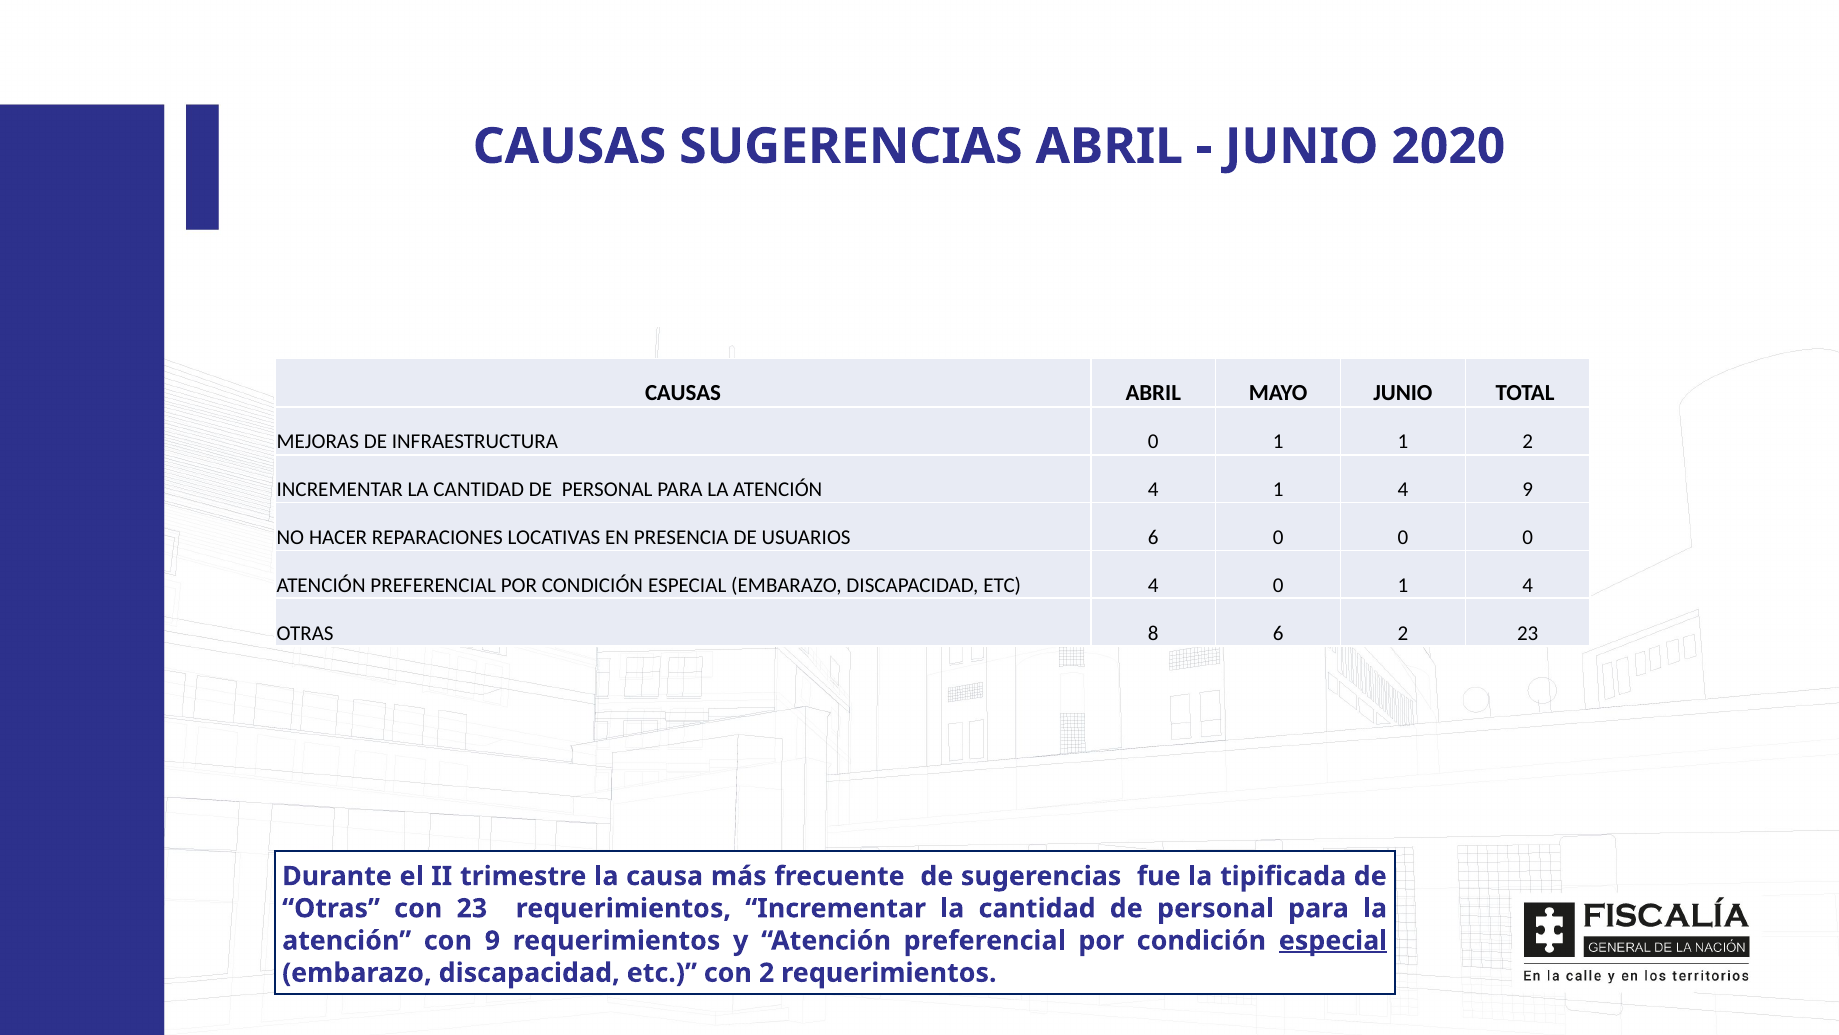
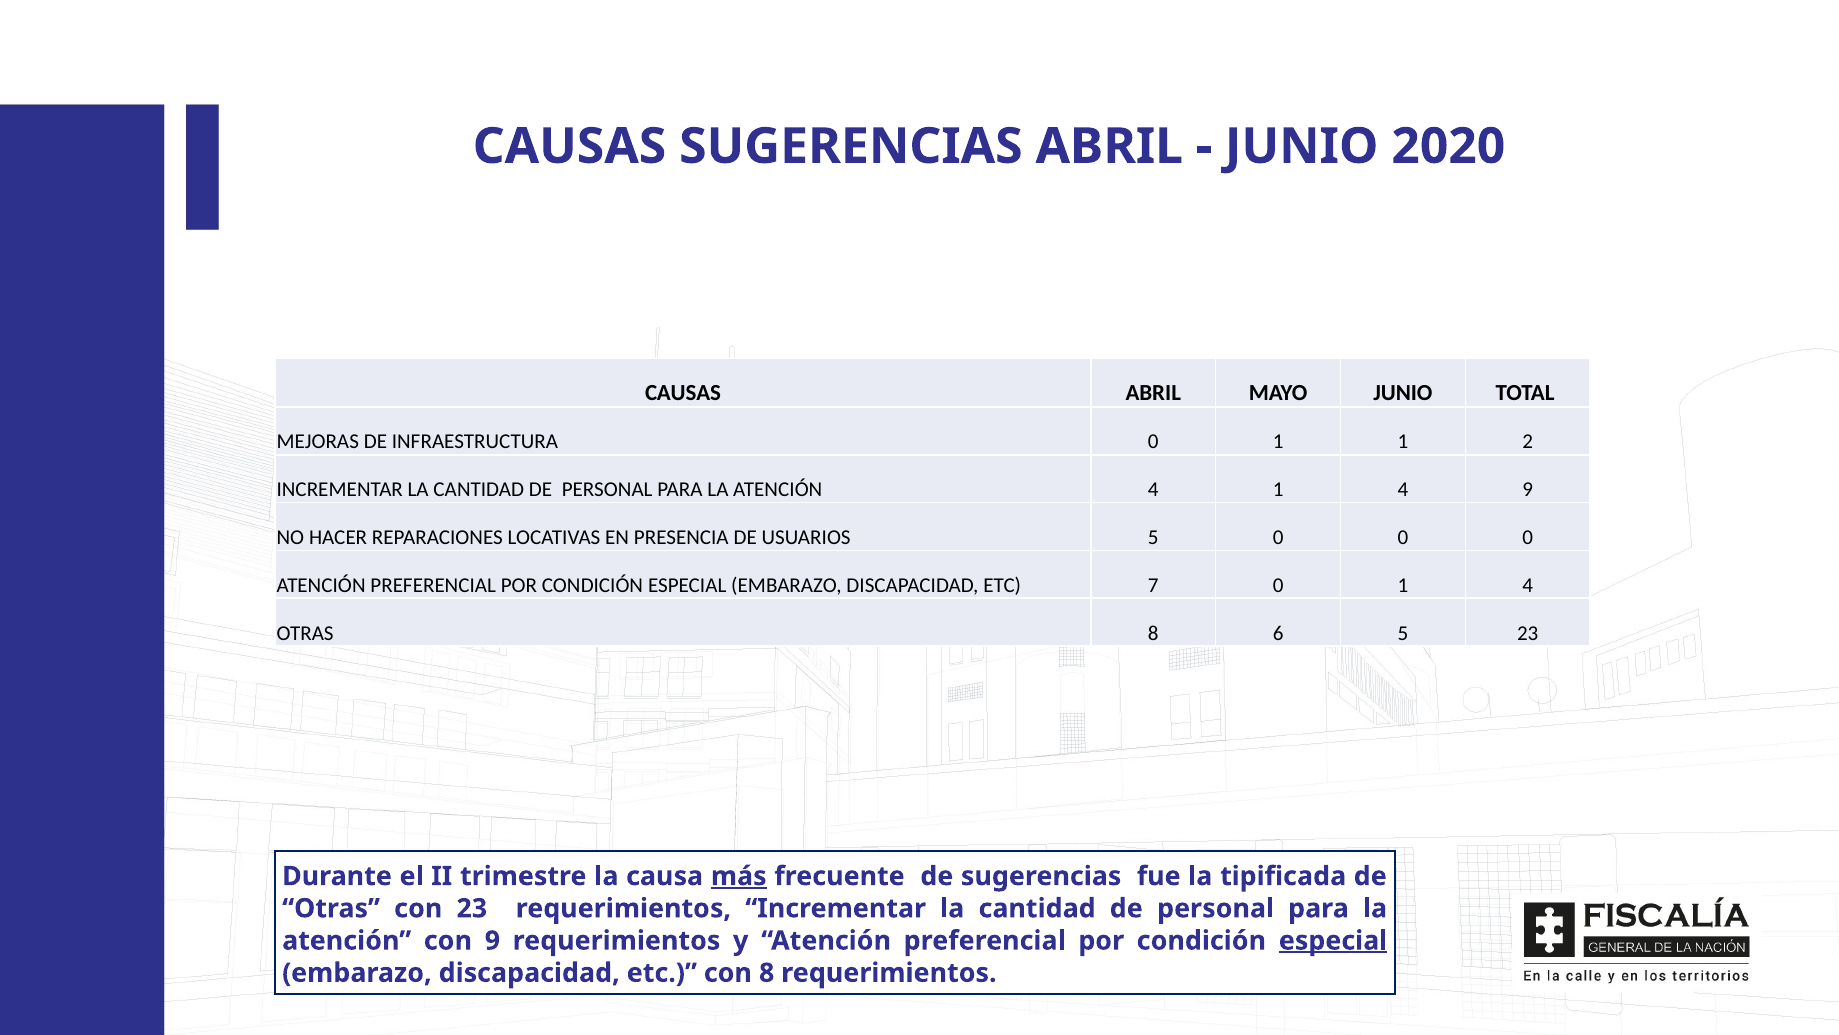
USUARIOS 6: 6 -> 5
ETC 4: 4 -> 7
6 2: 2 -> 5
más underline: none -> present
con 2: 2 -> 8
